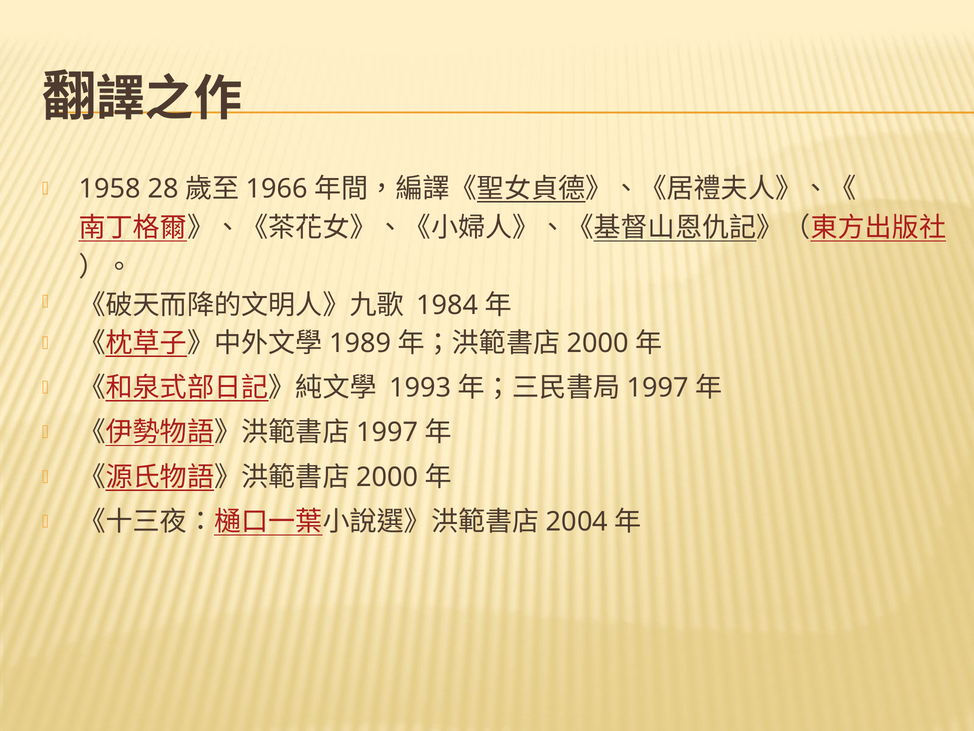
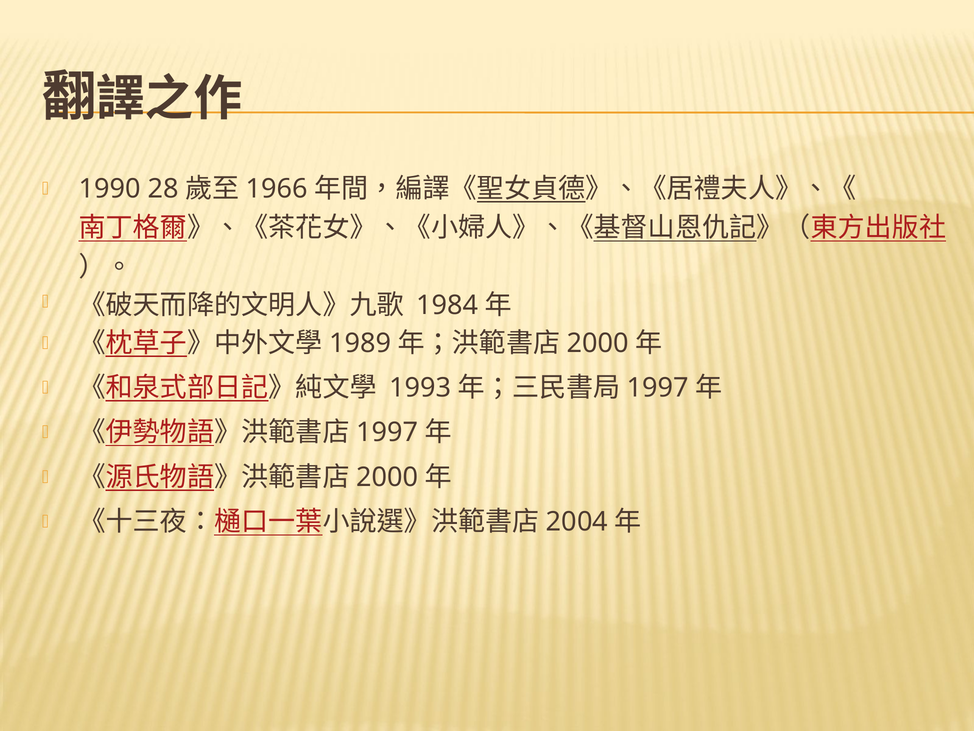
1958: 1958 -> 1990
